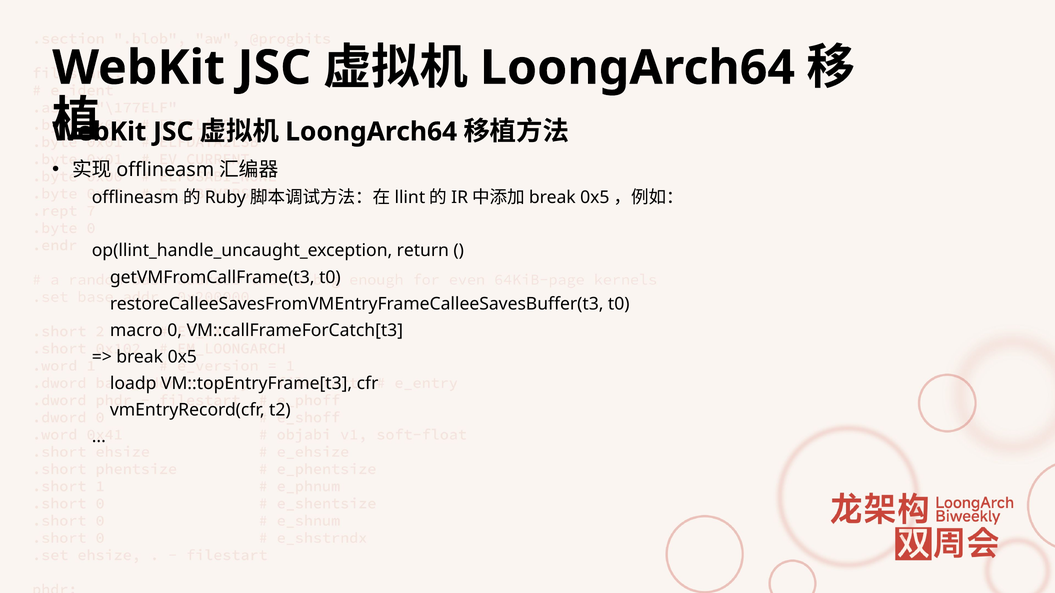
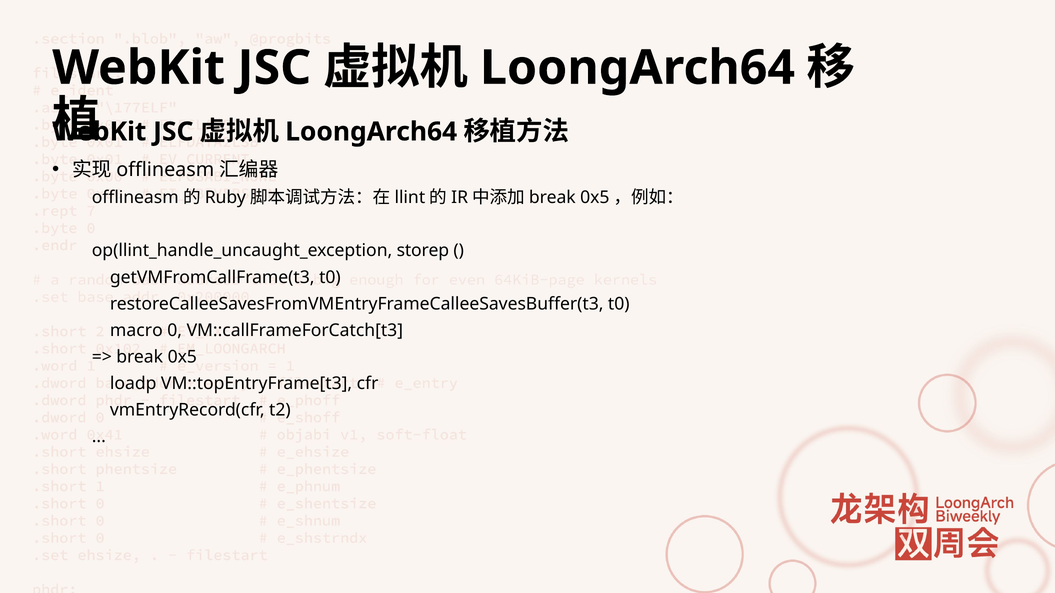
return: return -> storep
